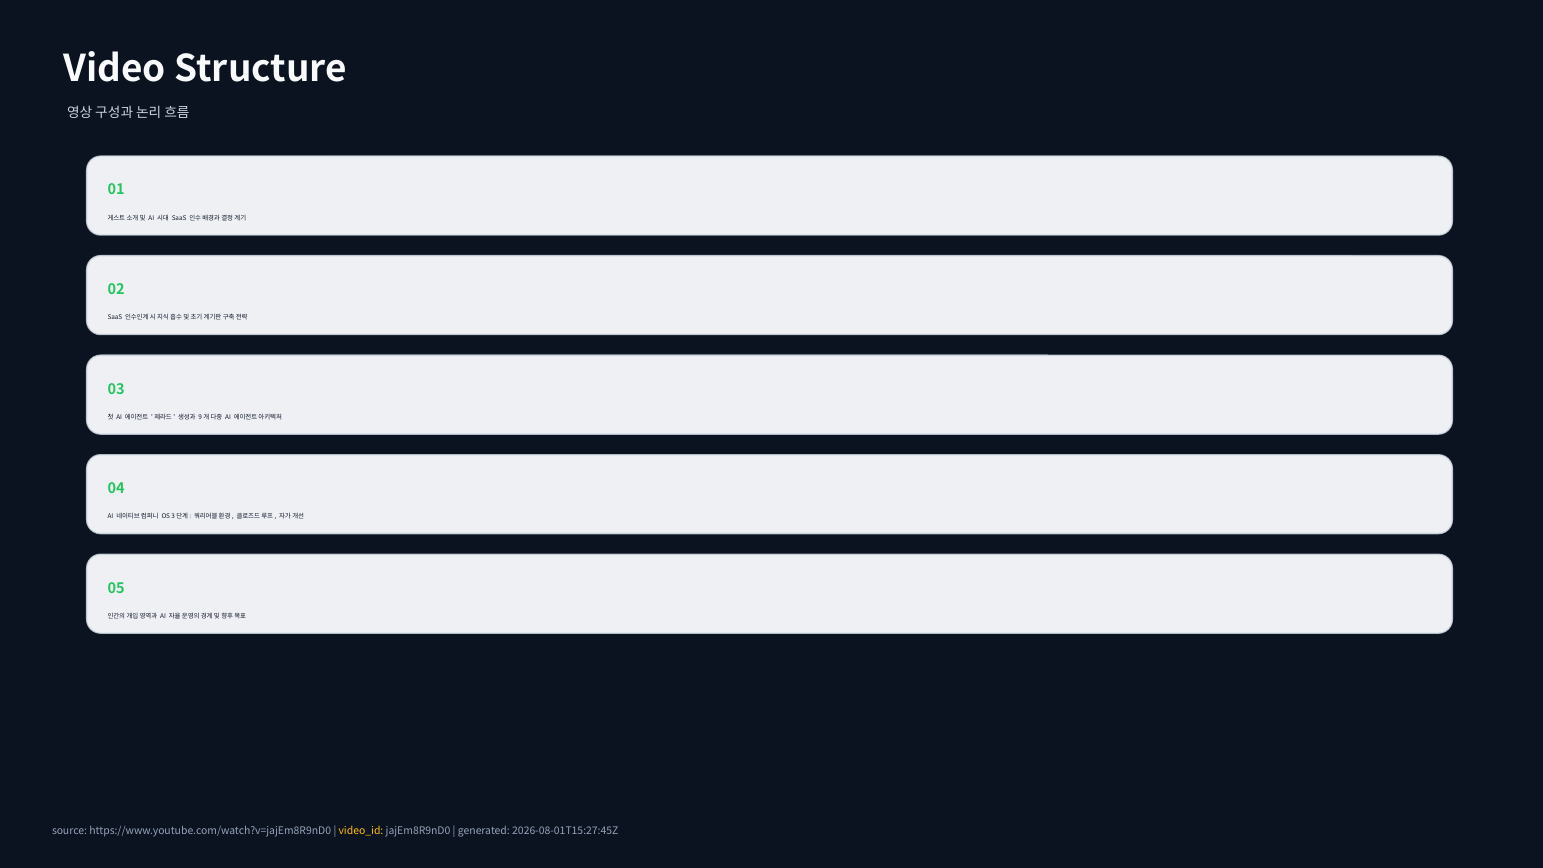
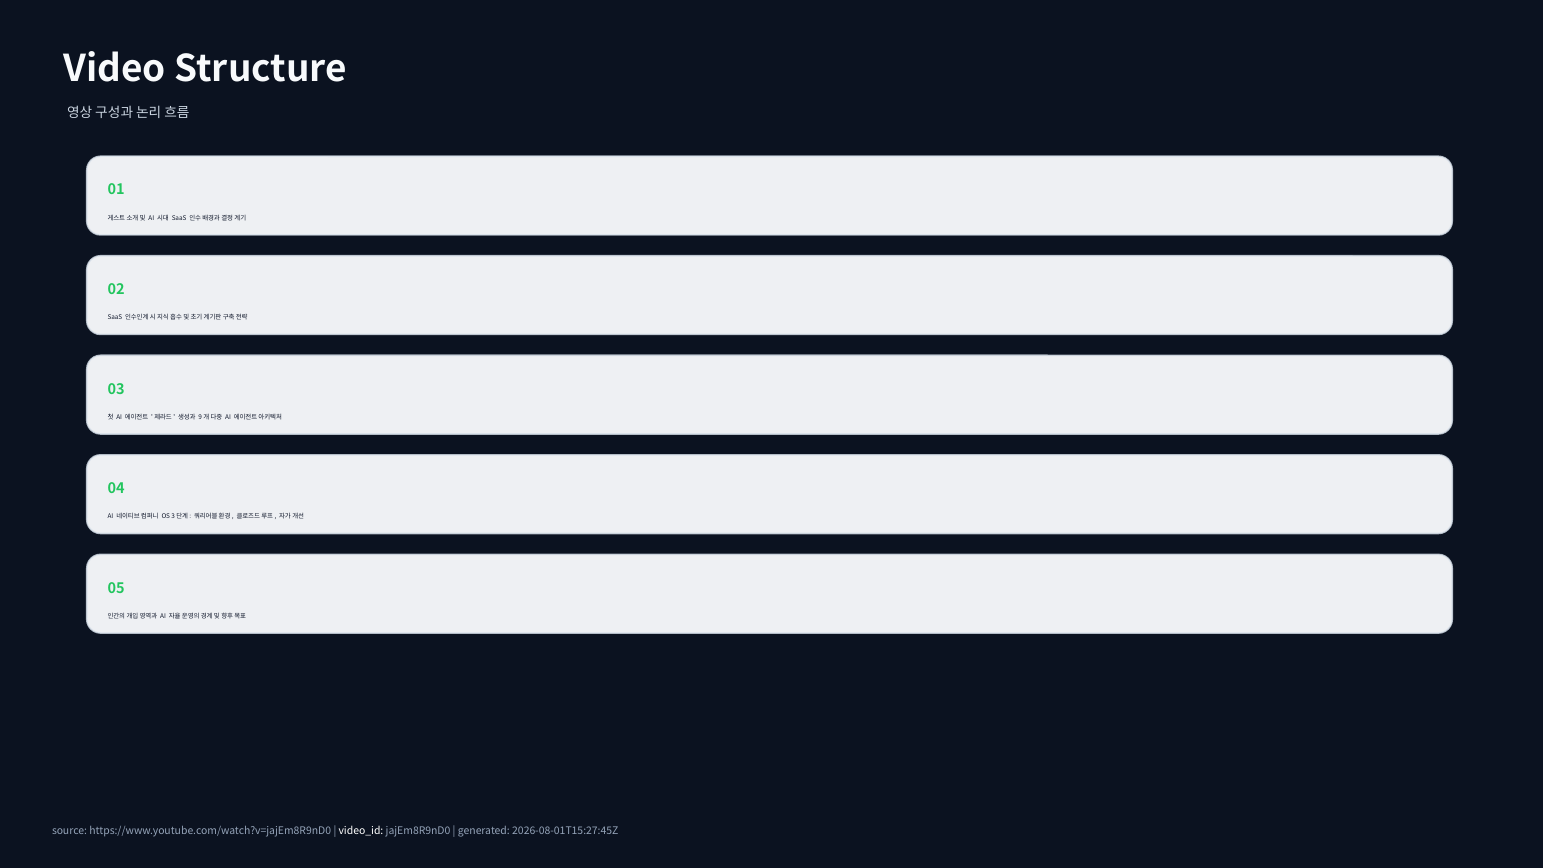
video_id colour: yellow -> white
